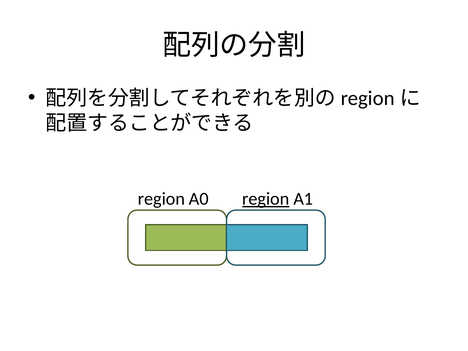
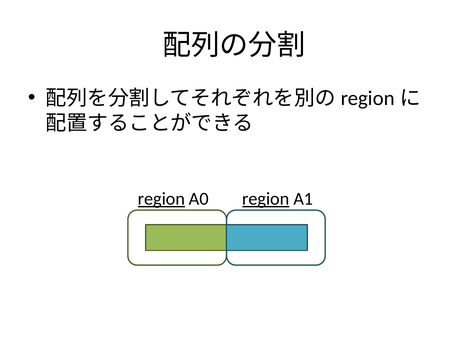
region at (161, 199) underline: none -> present
